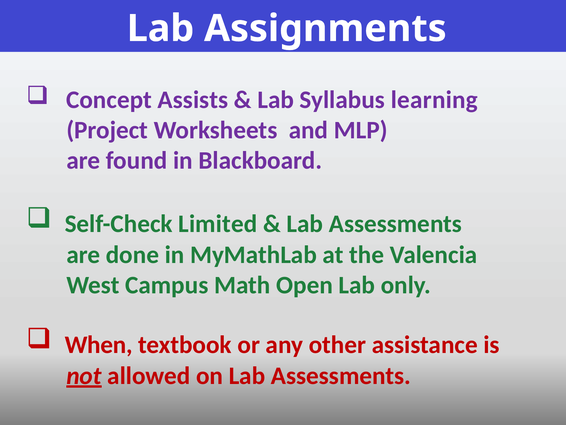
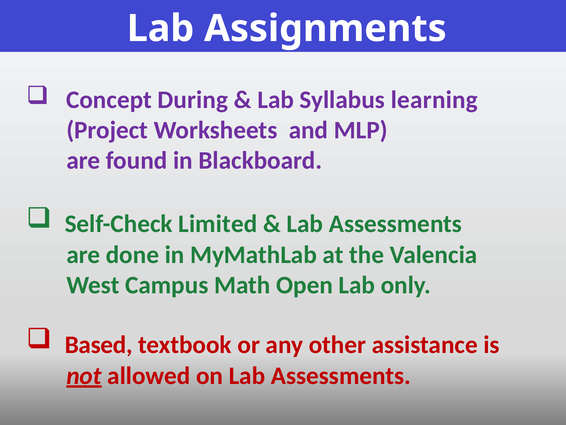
Assists: Assists -> During
When: When -> Based
